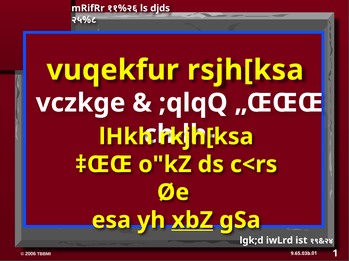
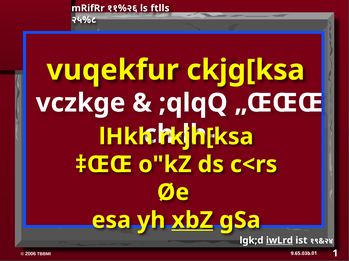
djds: djds -> ftlls
rsjh[ksa: rsjh[ksa -> ckjg[ksa
iwLrd underline: none -> present
